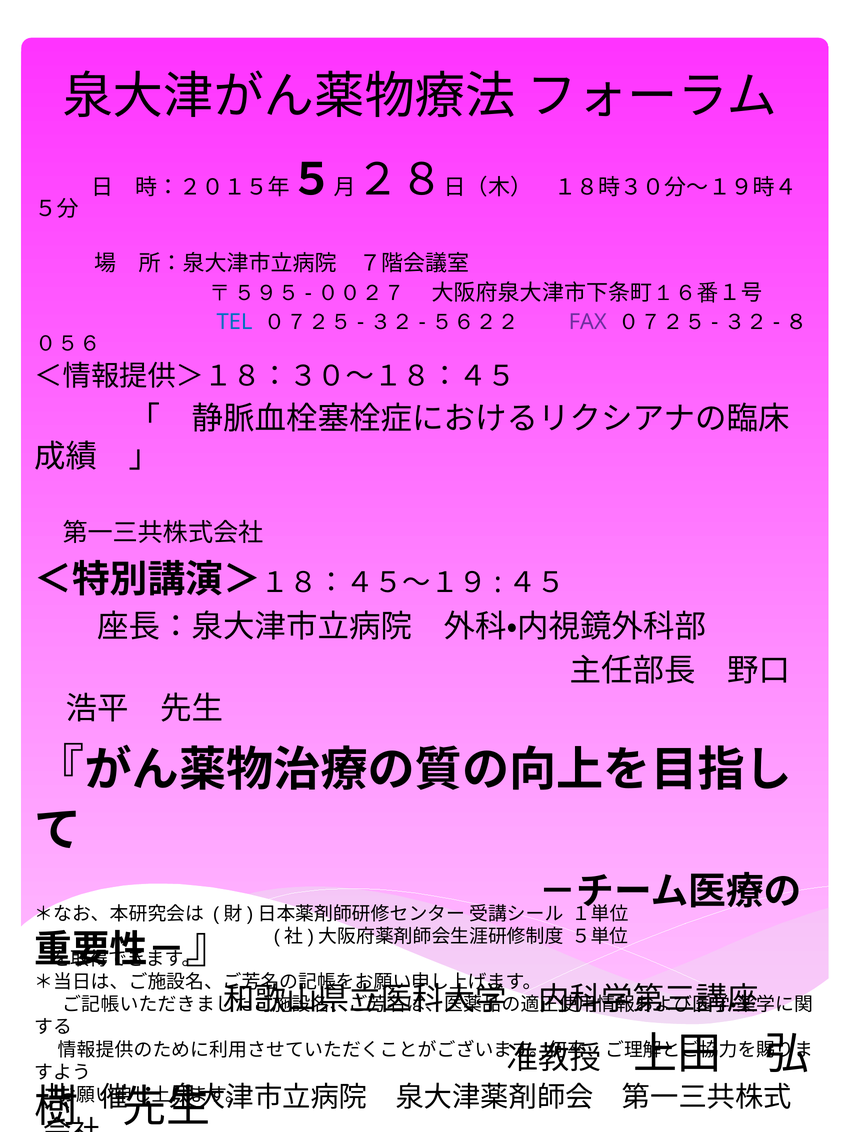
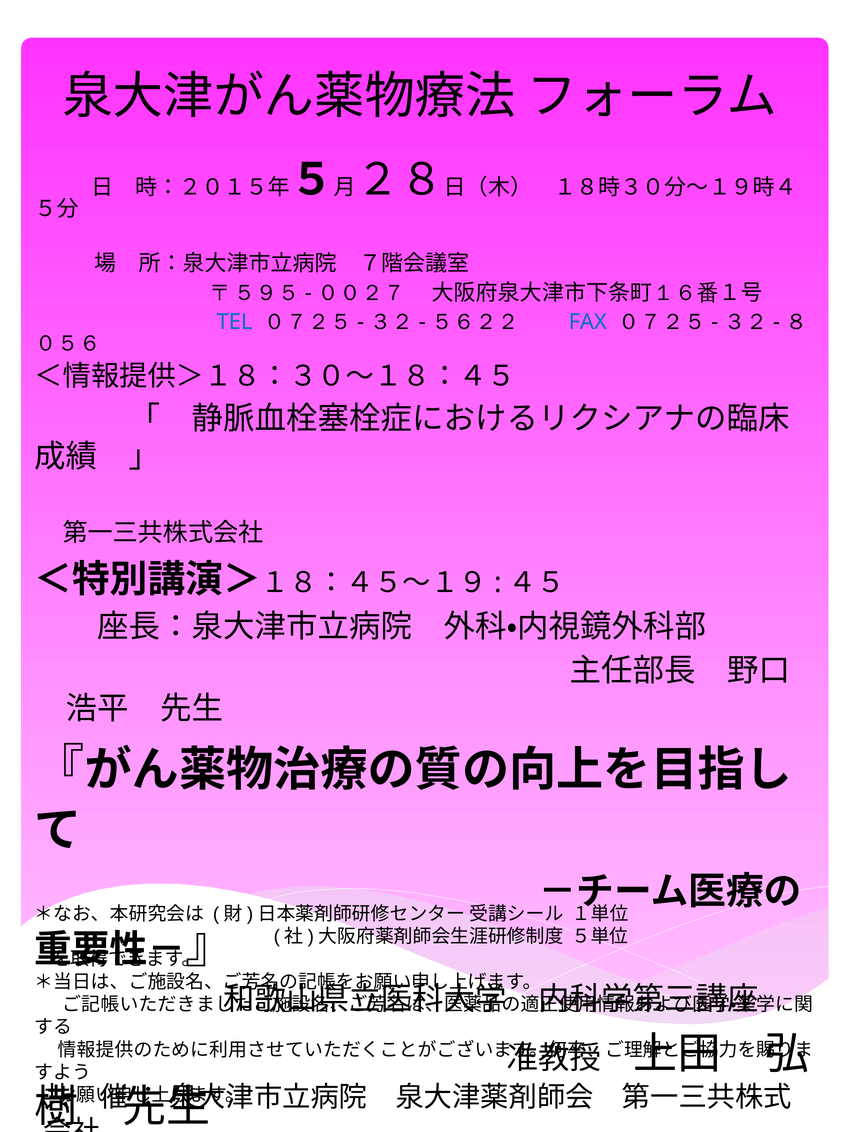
FAX colour: purple -> blue
